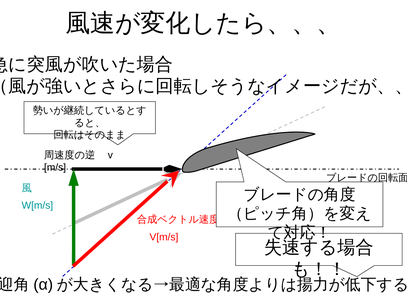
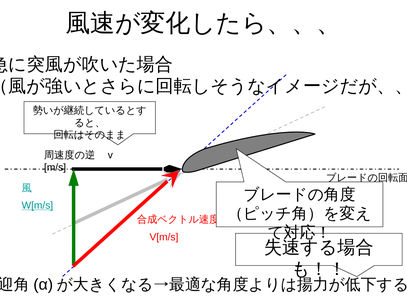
W[m/s underline: none -> present
